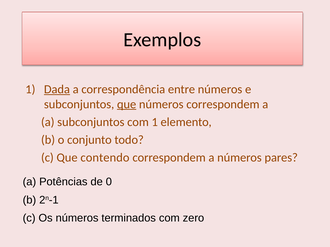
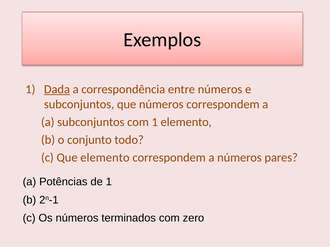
que at (127, 104) underline: present -> none
Que contendo: contendo -> elemento
de 0: 0 -> 1
